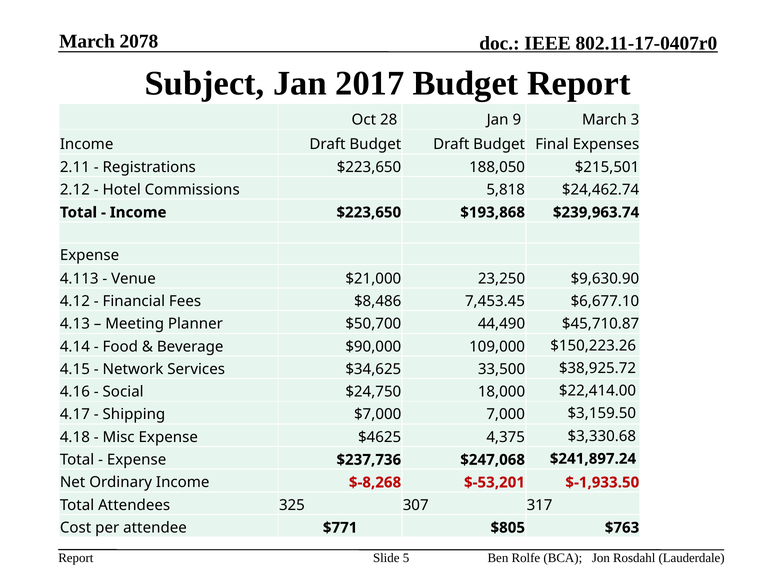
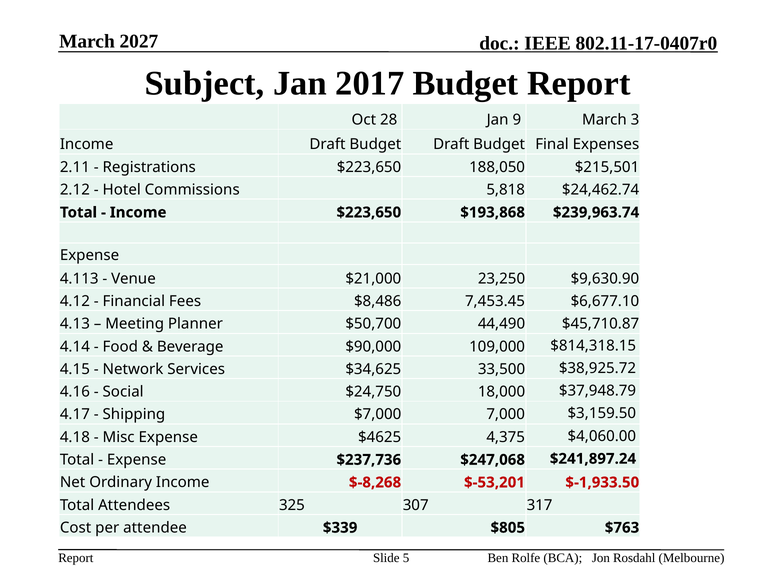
2078: 2078 -> 2027
$150,223.26: $150,223.26 -> $814,318.15
$22,414.00: $22,414.00 -> $37,948.79
$3,330.68: $3,330.68 -> $4,060.00
$771: $771 -> $339
Lauderdale: Lauderdale -> Melbourne
